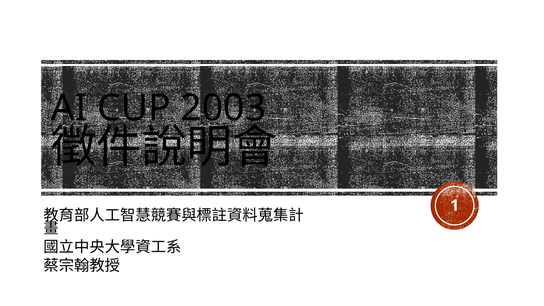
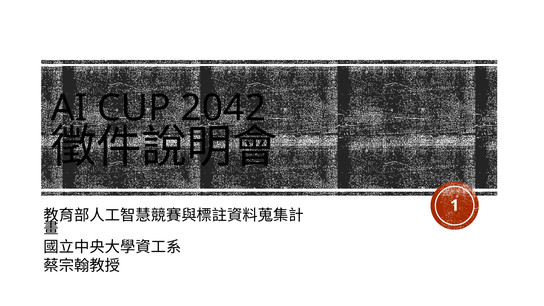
2003: 2003 -> 2042
